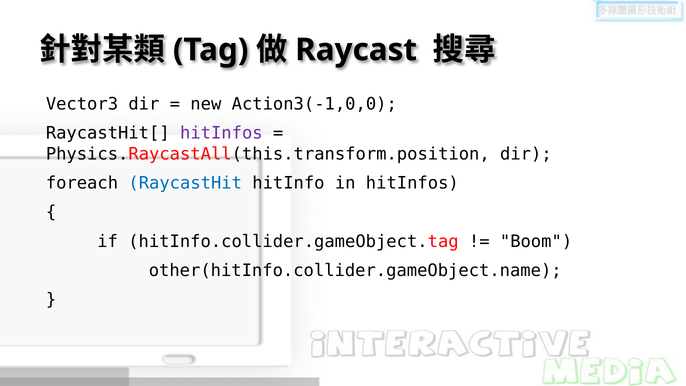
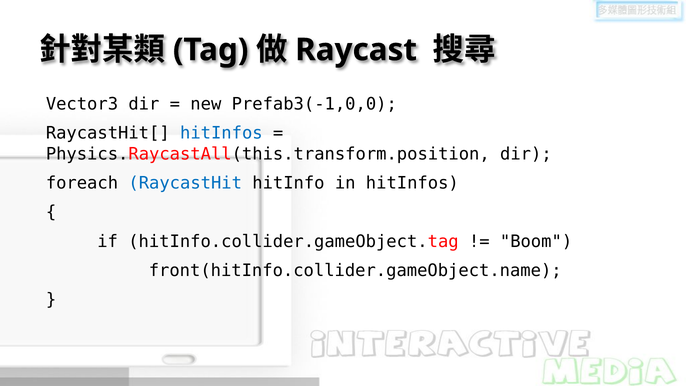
Action3(-1,0,0: Action3(-1,0,0 -> Prefab3(-1,0,0
hitInfos at (221, 133) colour: purple -> blue
other(hitInfo.collider.gameObject.name: other(hitInfo.collider.gameObject.name -> front(hitInfo.collider.gameObject.name
